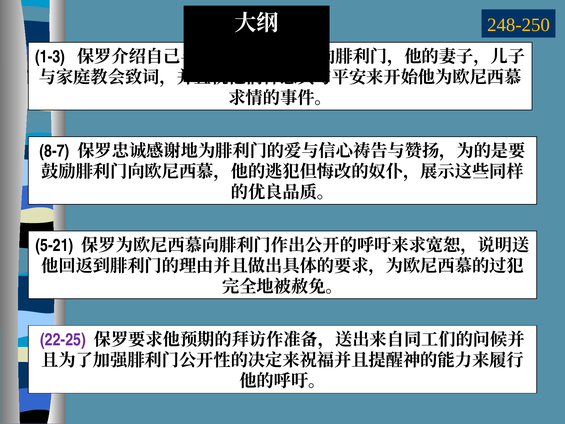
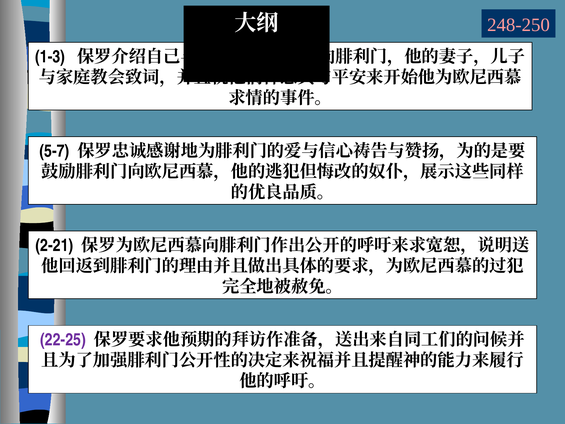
248-250 colour: yellow -> pink
8-7: 8-7 -> 5-7
5-21: 5-21 -> 2-21
